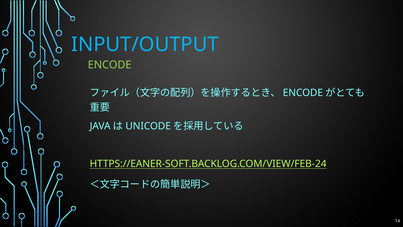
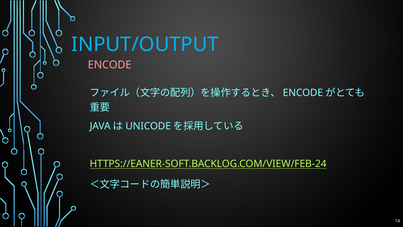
ENCODE at (110, 65) colour: light green -> pink
